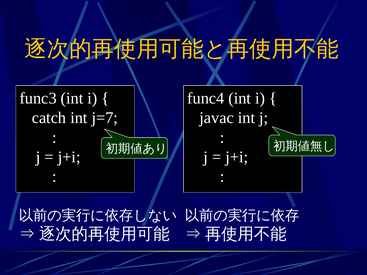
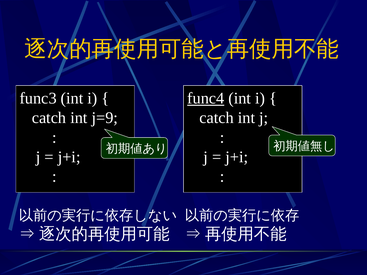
func4 underline: none -> present
j=7: j=7 -> j=9
javac at (217, 118): javac -> catch
